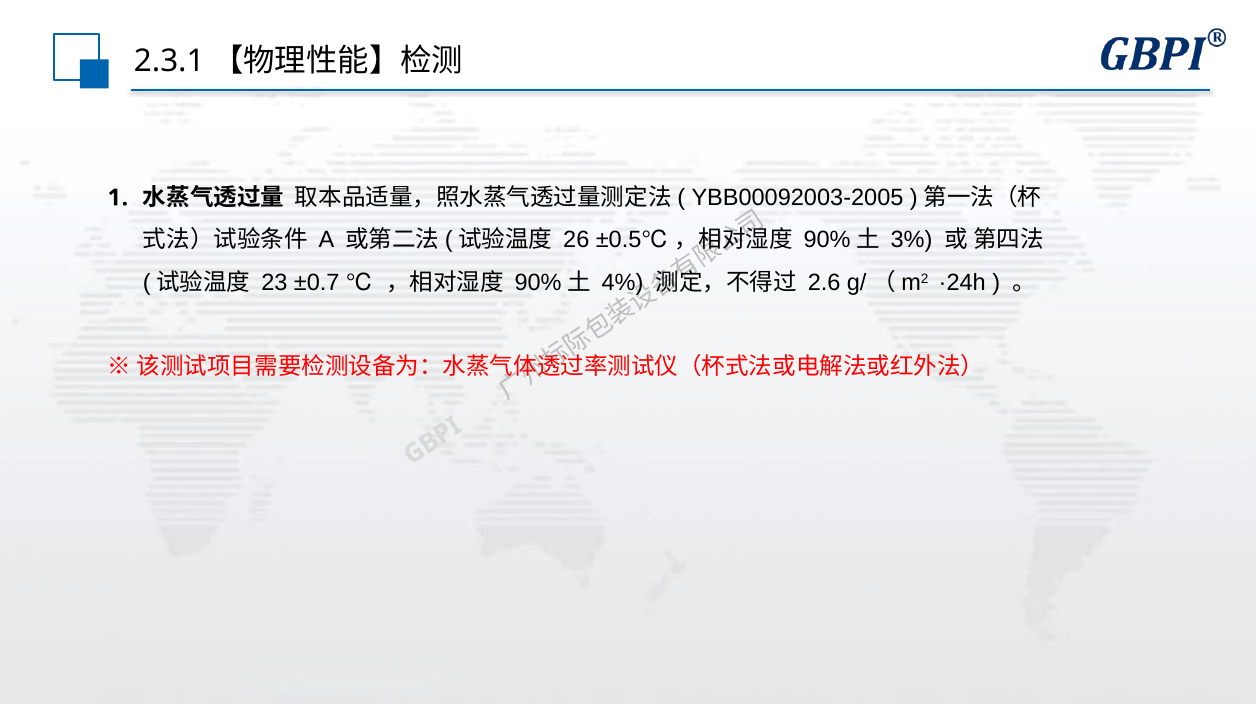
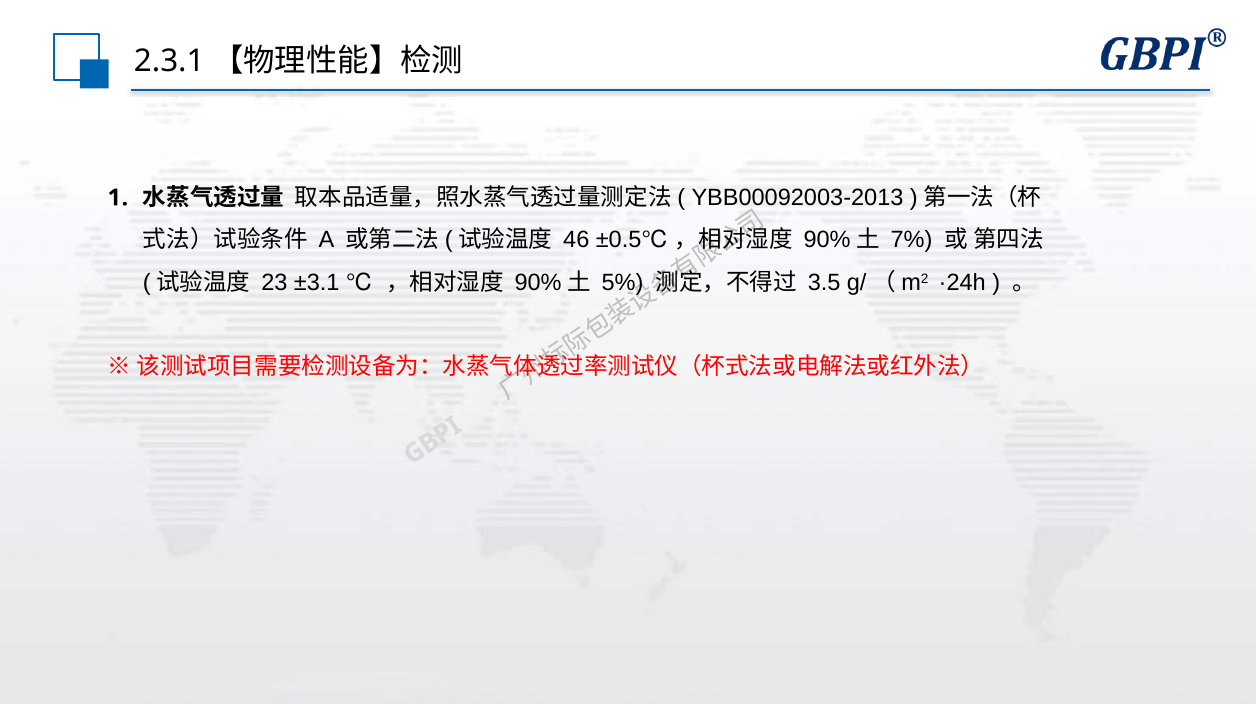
YBB00092003-2005: YBB00092003-2005 -> YBB00092003-2013
26: 26 -> 46
3%: 3% -> 7%
±0.7: ±0.7 -> ±3.1
4%: 4% -> 5%
2.6: 2.6 -> 3.5
